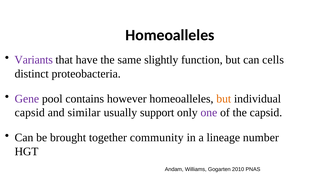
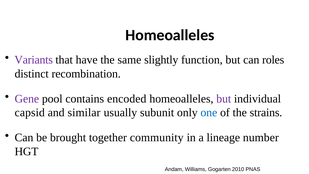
cells: cells -> roles
proteobacteria: proteobacteria -> recombination
however: however -> encoded
but at (224, 99) colour: orange -> purple
support: support -> subunit
one colour: purple -> blue
the capsid: capsid -> strains
